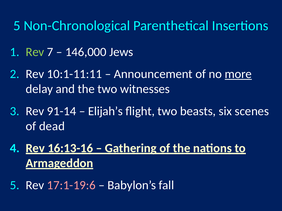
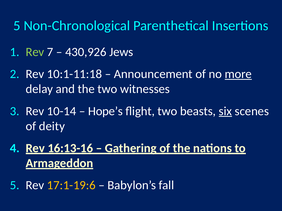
146,000: 146,000 -> 430,926
10:1-11:11: 10:1-11:11 -> 10:1-11:18
91-14: 91-14 -> 10-14
Elijah’s: Elijah’s -> Hope’s
six underline: none -> present
dead: dead -> deity
17:1-19:6 colour: pink -> yellow
